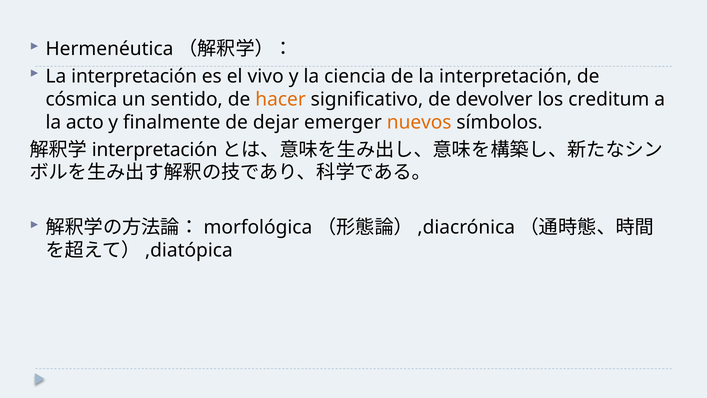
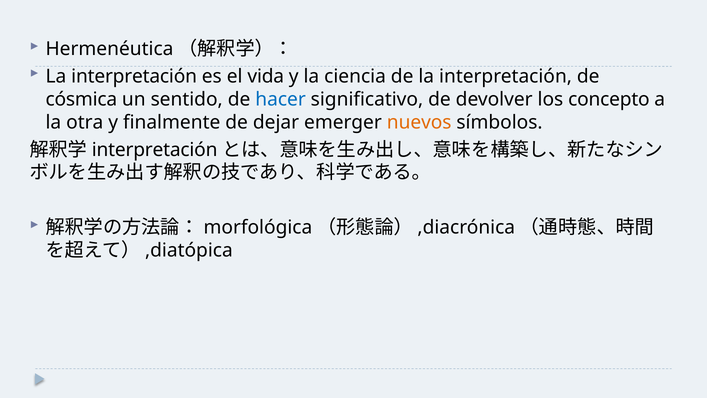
vivo: vivo -> vida
hacer colour: orange -> blue
creditum: creditum -> concepto
acto: acto -> otra
